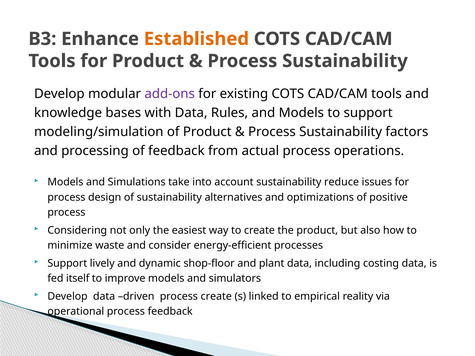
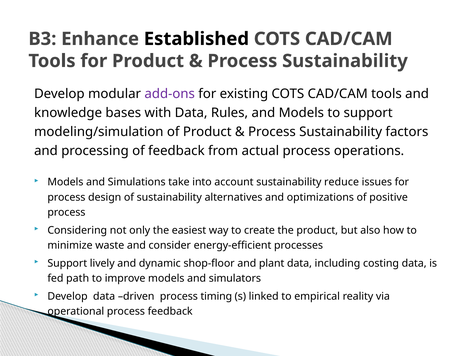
Established colour: orange -> black
itself: itself -> path
process create: create -> timing
